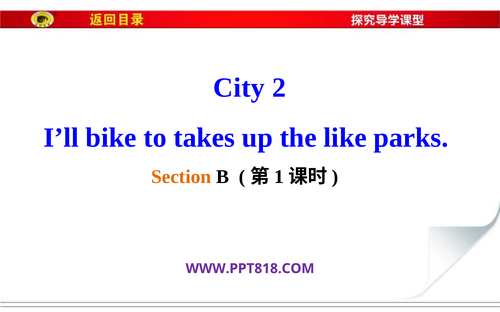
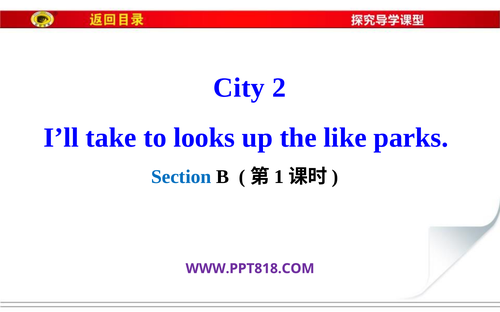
bike: bike -> take
takes: takes -> looks
Section colour: orange -> blue
